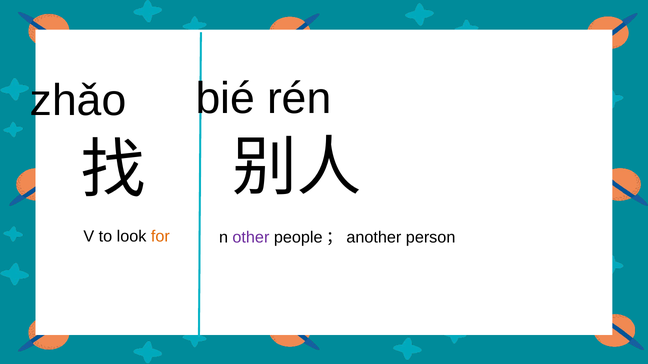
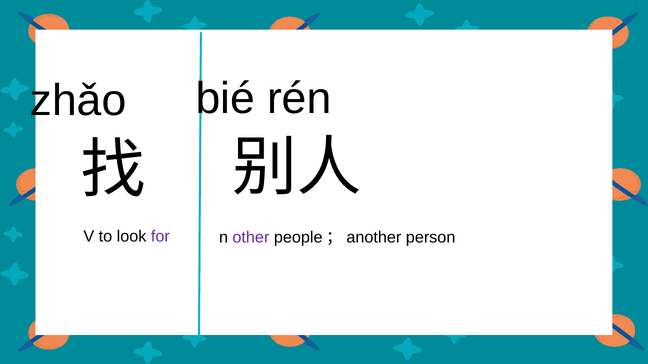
for colour: orange -> purple
